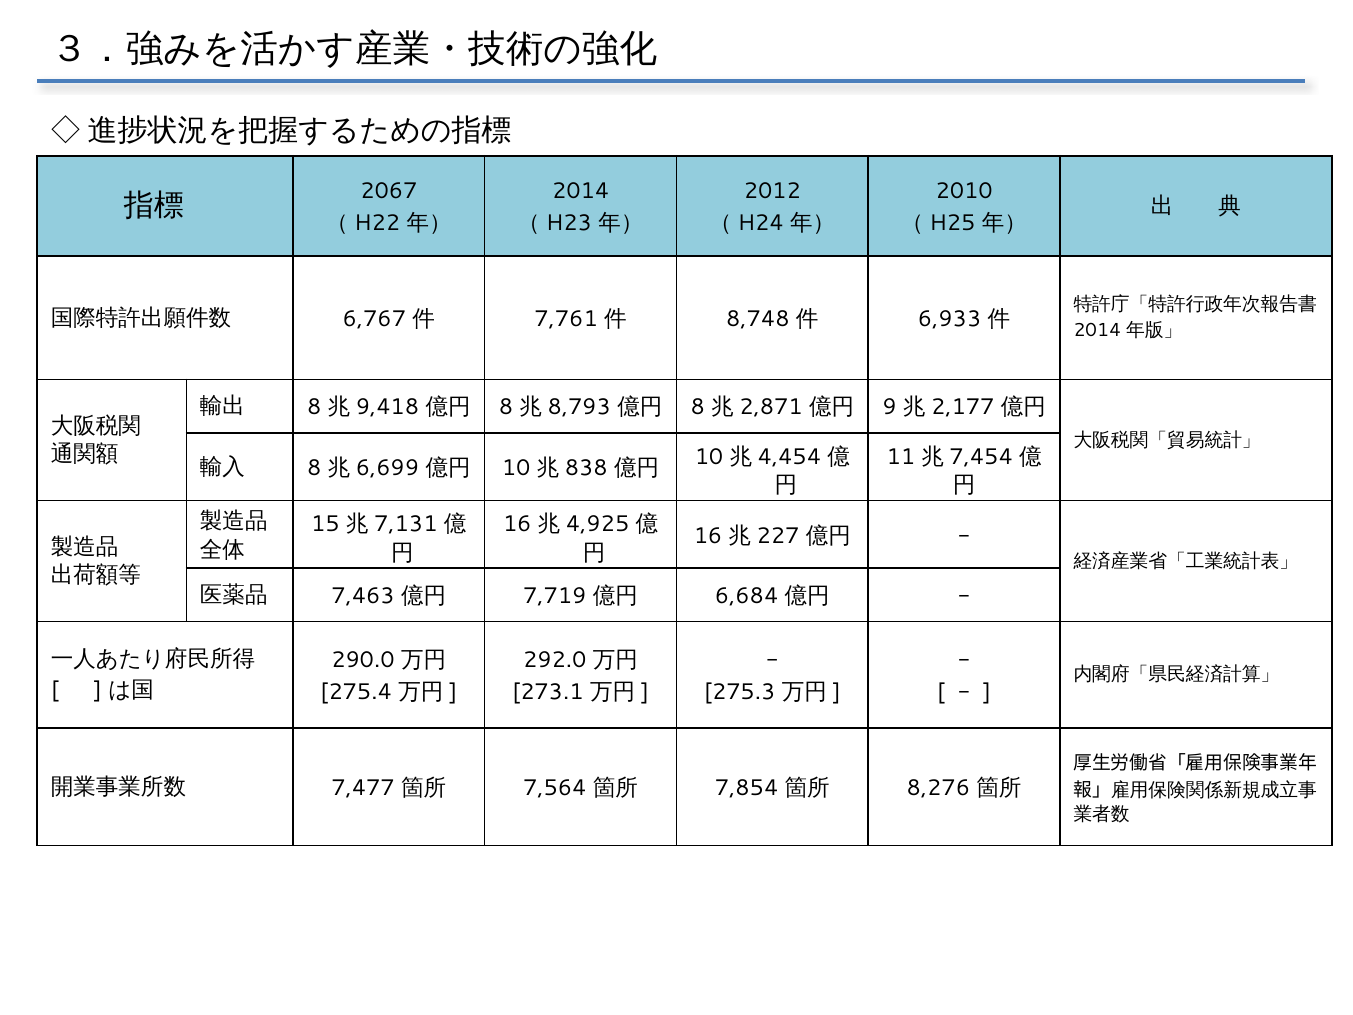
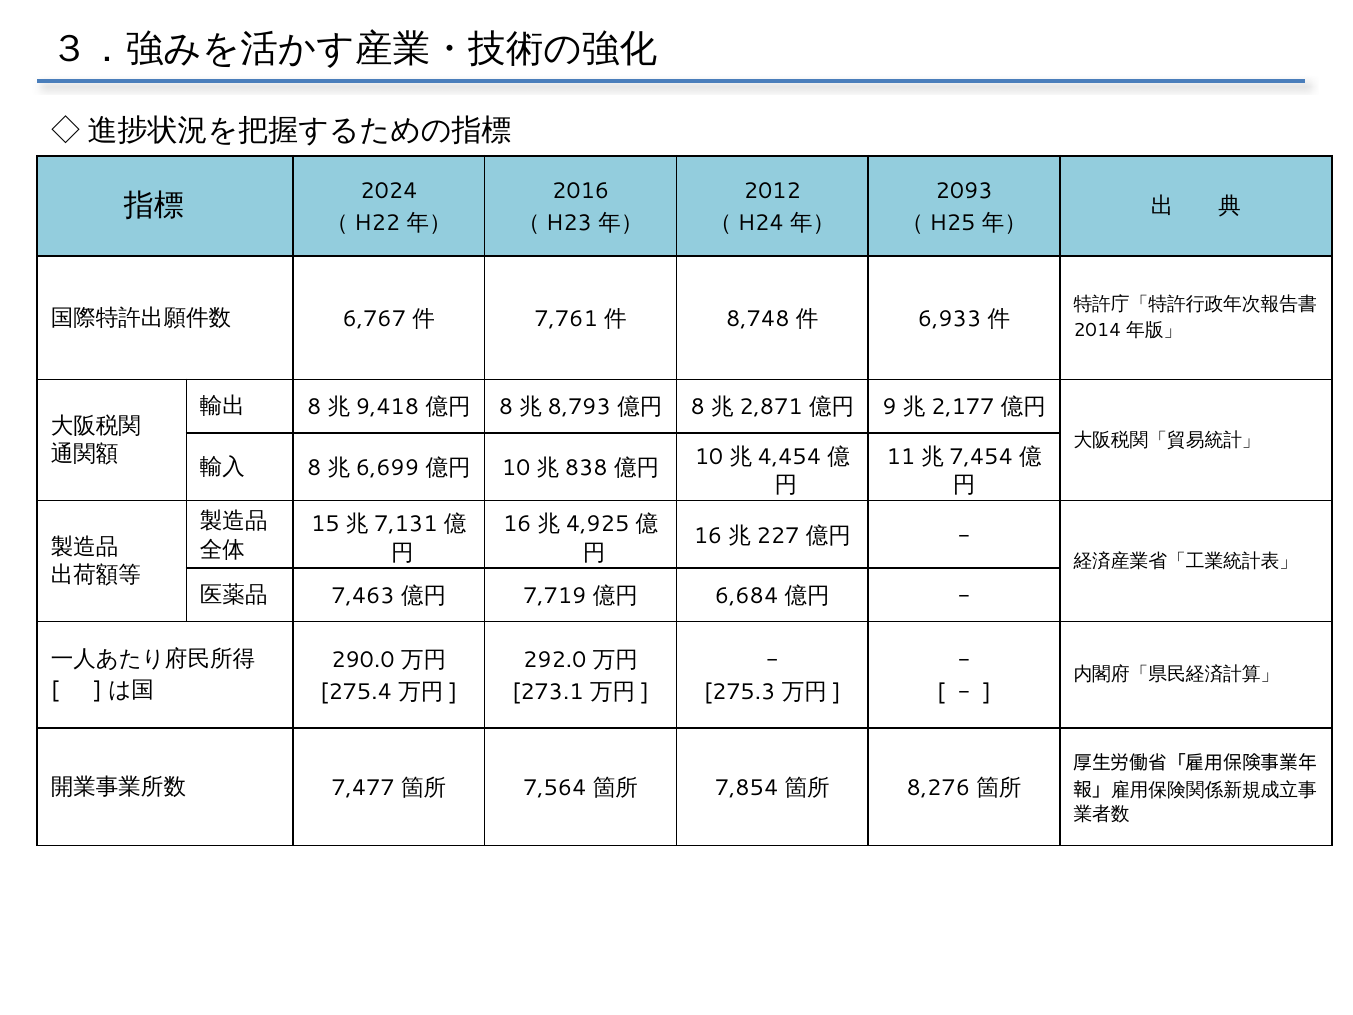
2067: 2067 -> 2024
2014 at (581, 191): 2014 -> 2016
2010: 2010 -> 2093
